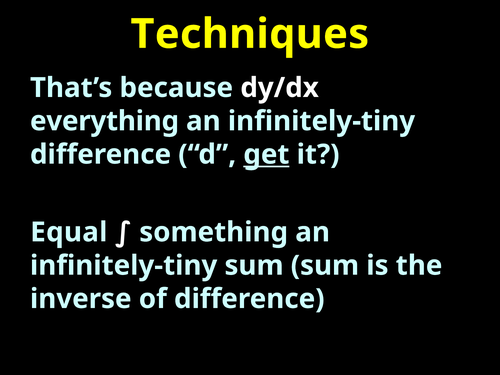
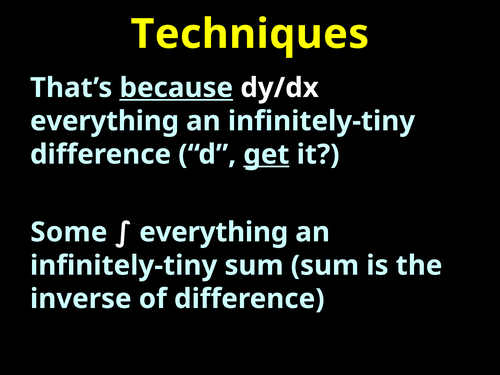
because underline: none -> present
Equal: Equal -> Some
something at (214, 232): something -> everything
